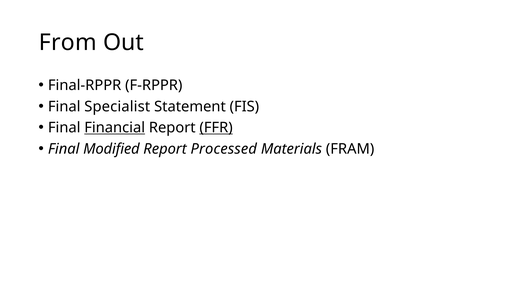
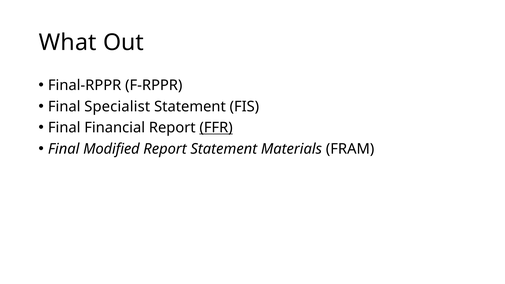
From: From -> What
Financial underline: present -> none
Report Processed: Processed -> Statement
